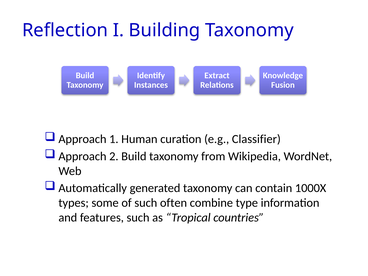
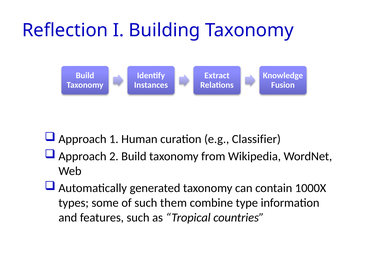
often: often -> them
